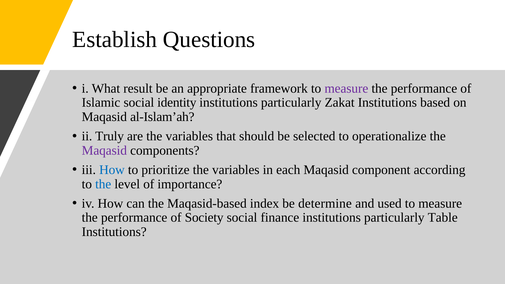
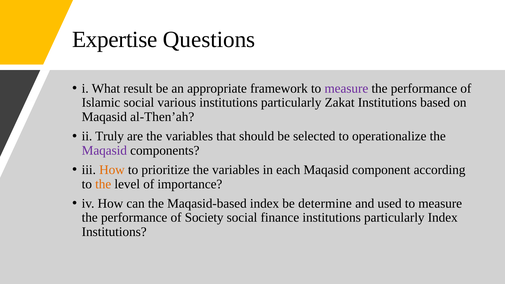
Establish: Establish -> Expertise
identity: identity -> various
al-Islam’ah: al-Islam’ah -> al-Then’ah
How at (112, 170) colour: blue -> orange
the at (103, 184) colour: blue -> orange
particularly Table: Table -> Index
